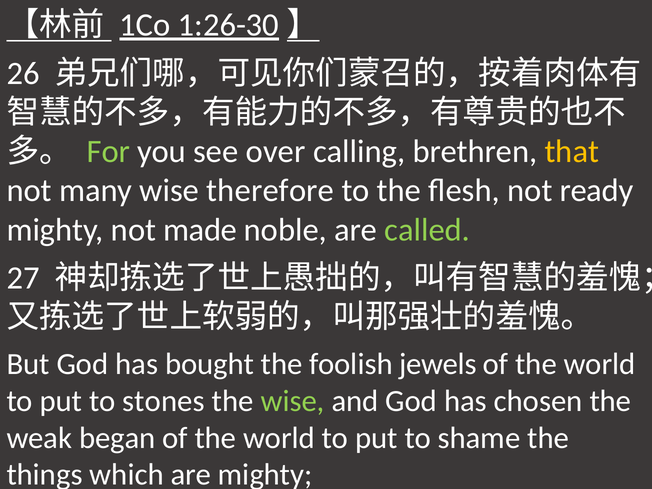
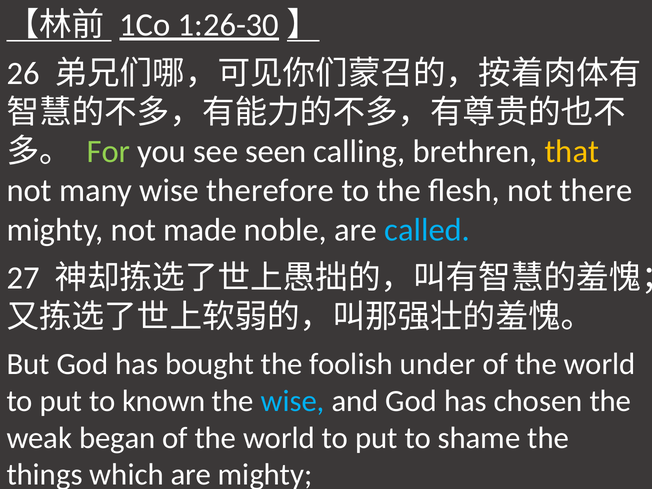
over: over -> seen
ready: ready -> there
called colour: light green -> light blue
jewels: jewels -> under
stones: stones -> known
wise at (293, 401) colour: light green -> light blue
